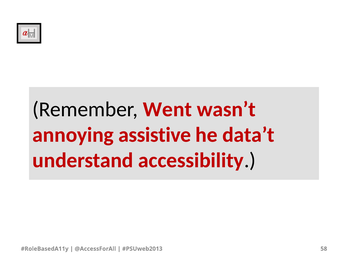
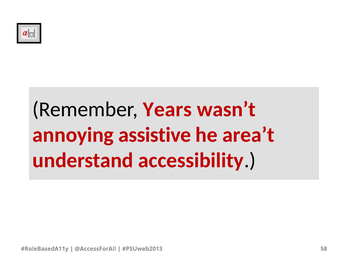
Went: Went -> Years
data’t: data’t -> area’t
